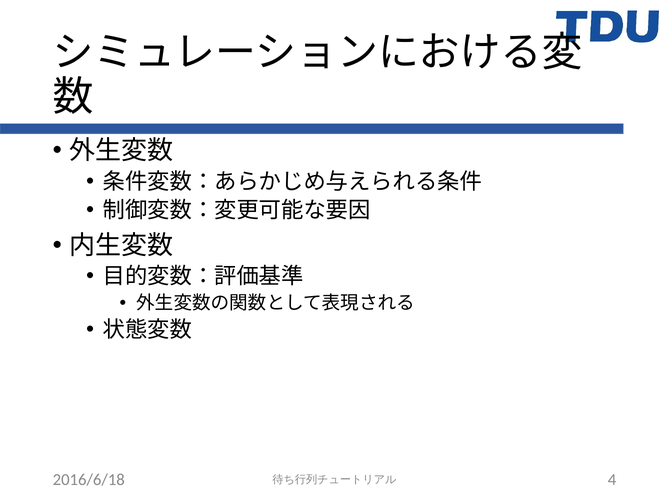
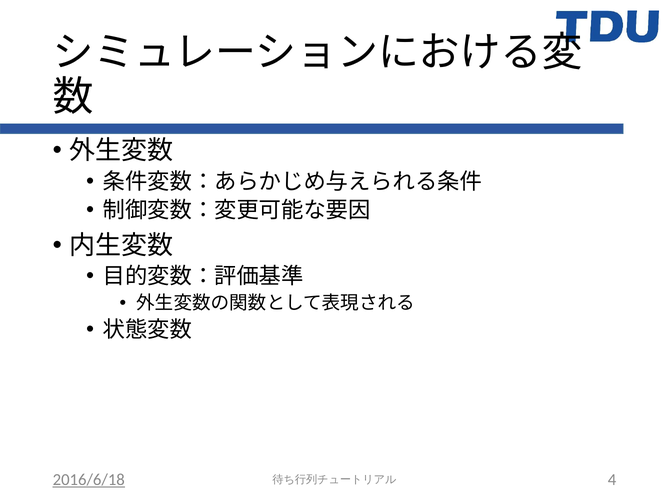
2016/6/18 underline: none -> present
